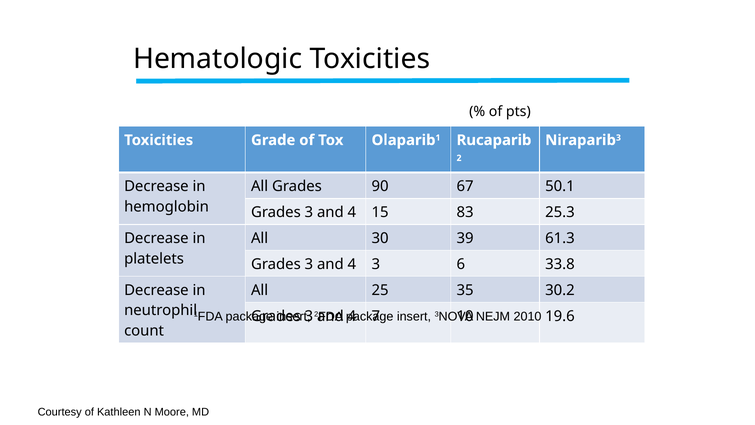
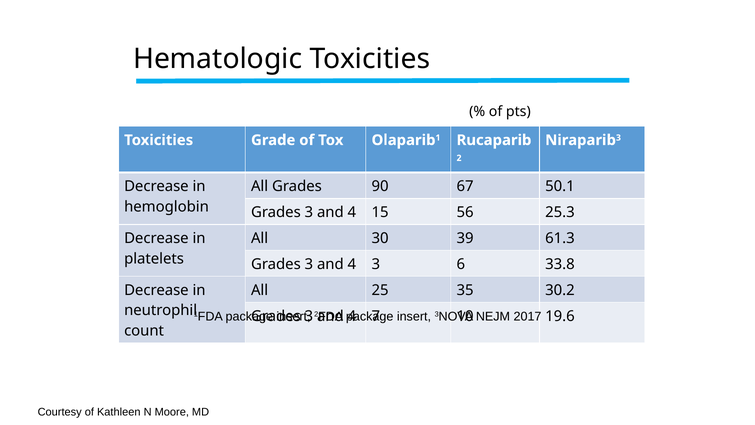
83: 83 -> 56
2010: 2010 -> 2017
